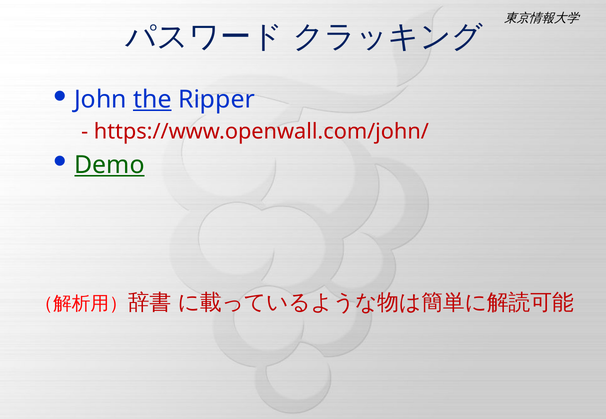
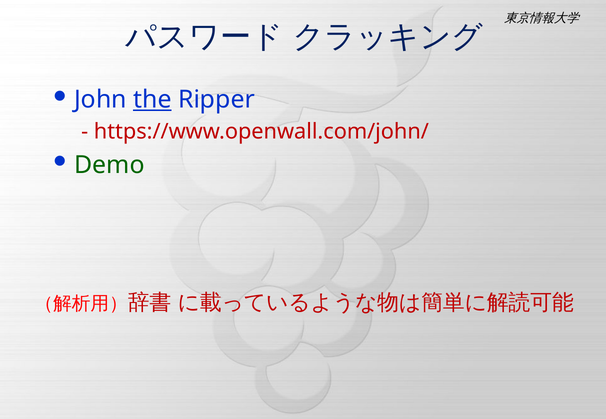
Demo underline: present -> none
